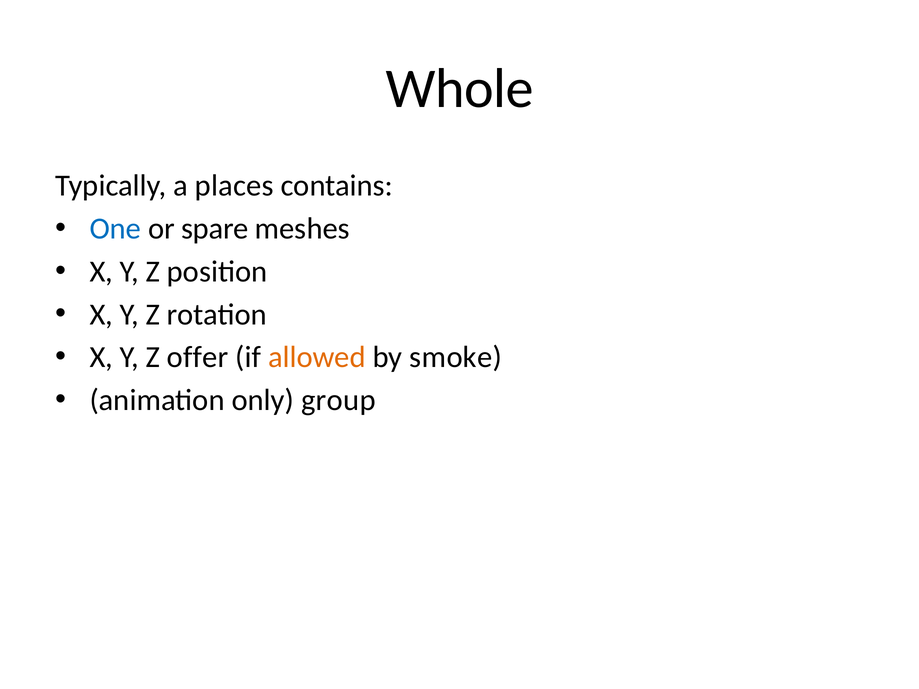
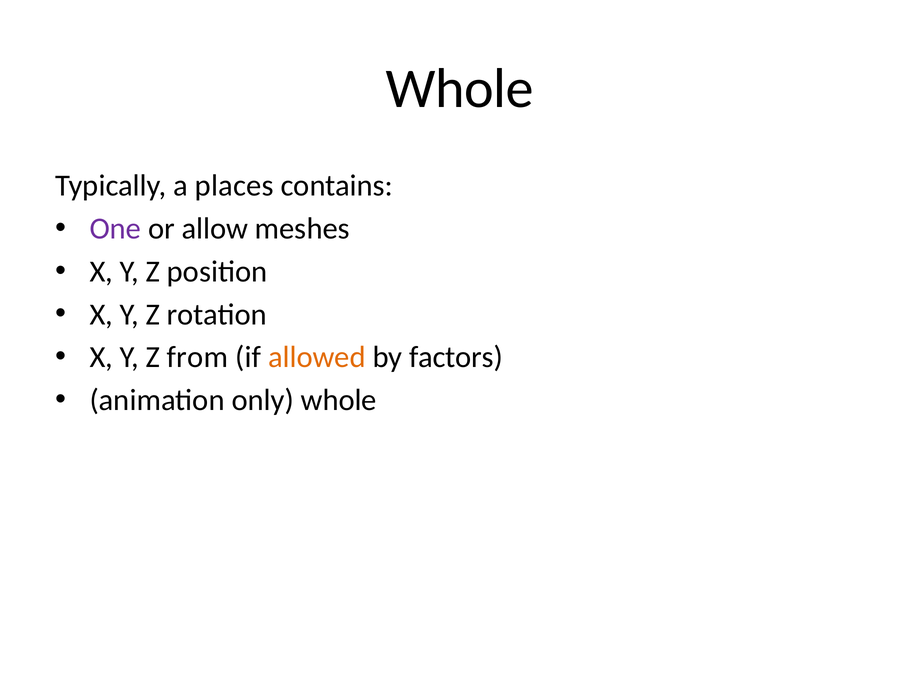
One colour: blue -> purple
spare: spare -> allow
offer: offer -> from
smoke: smoke -> factors
only group: group -> whole
